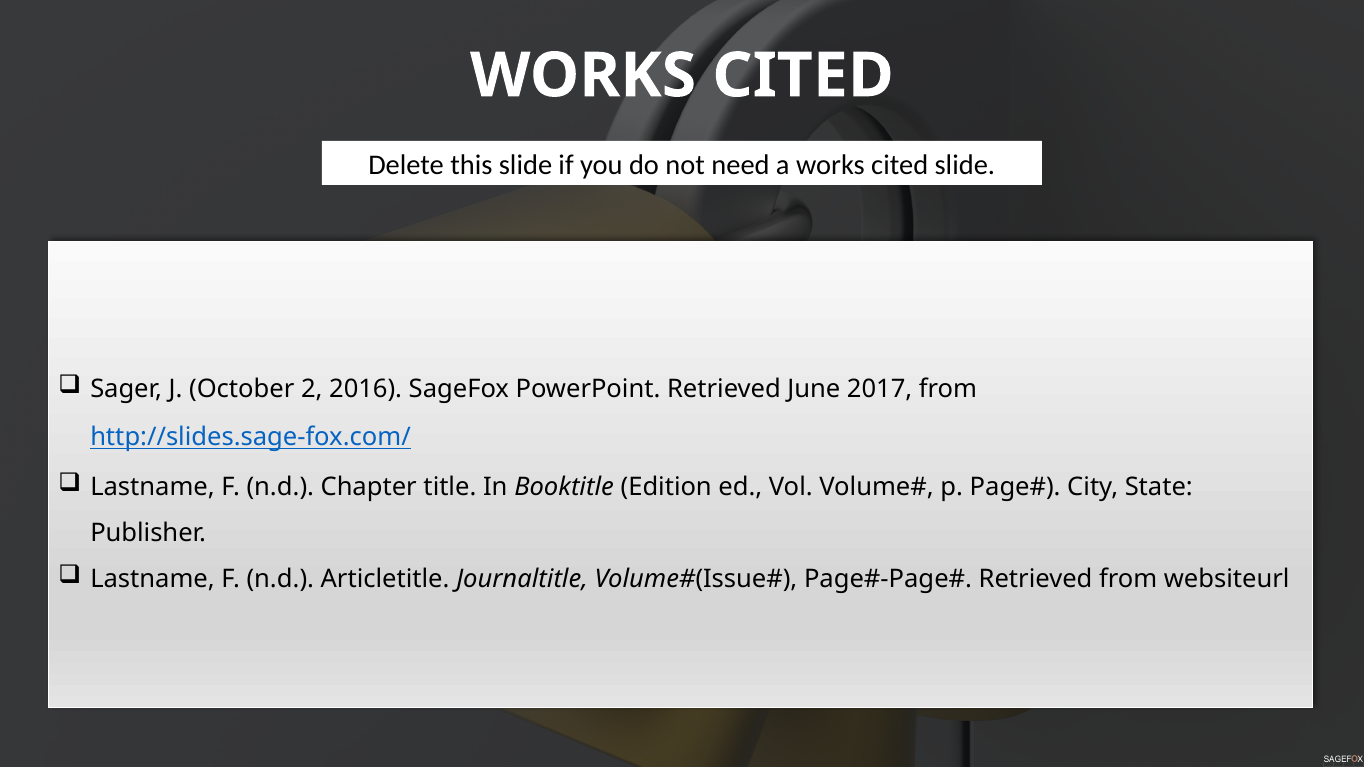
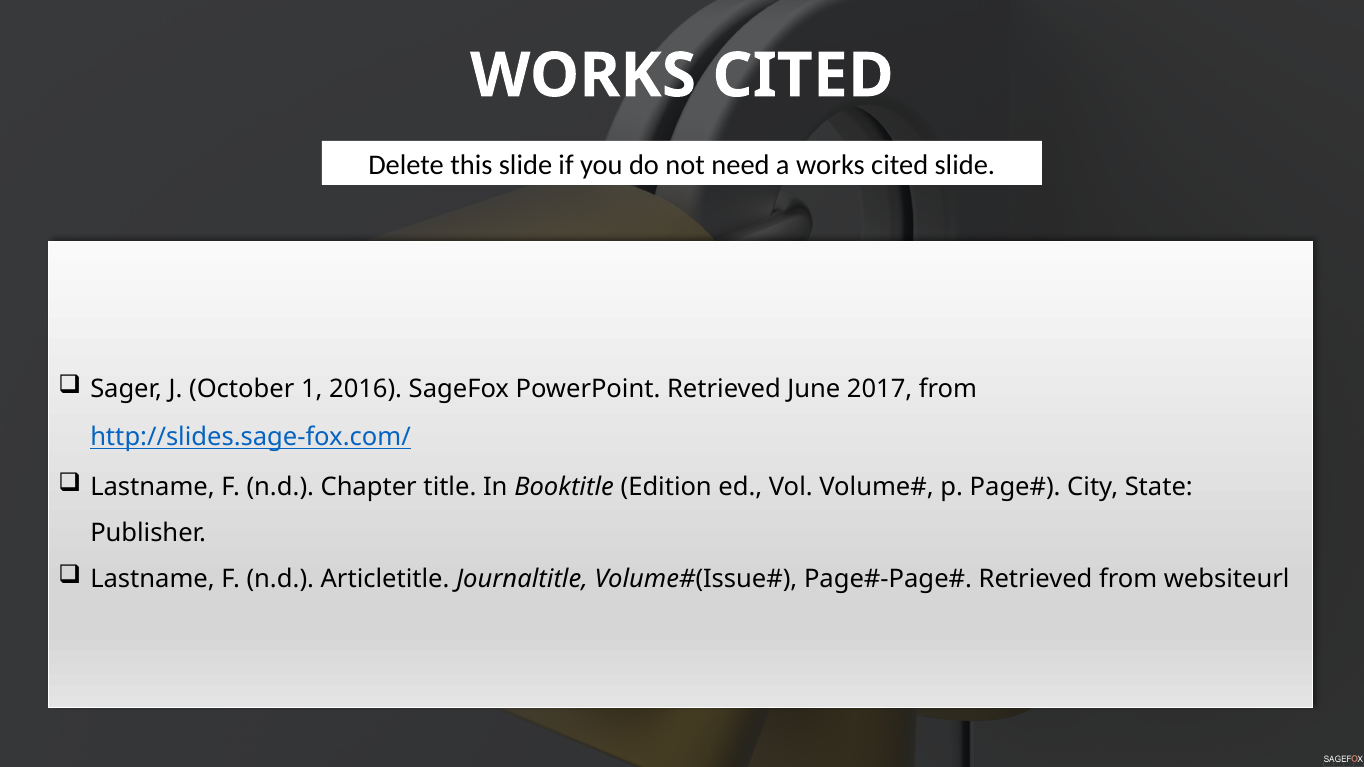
2: 2 -> 1
